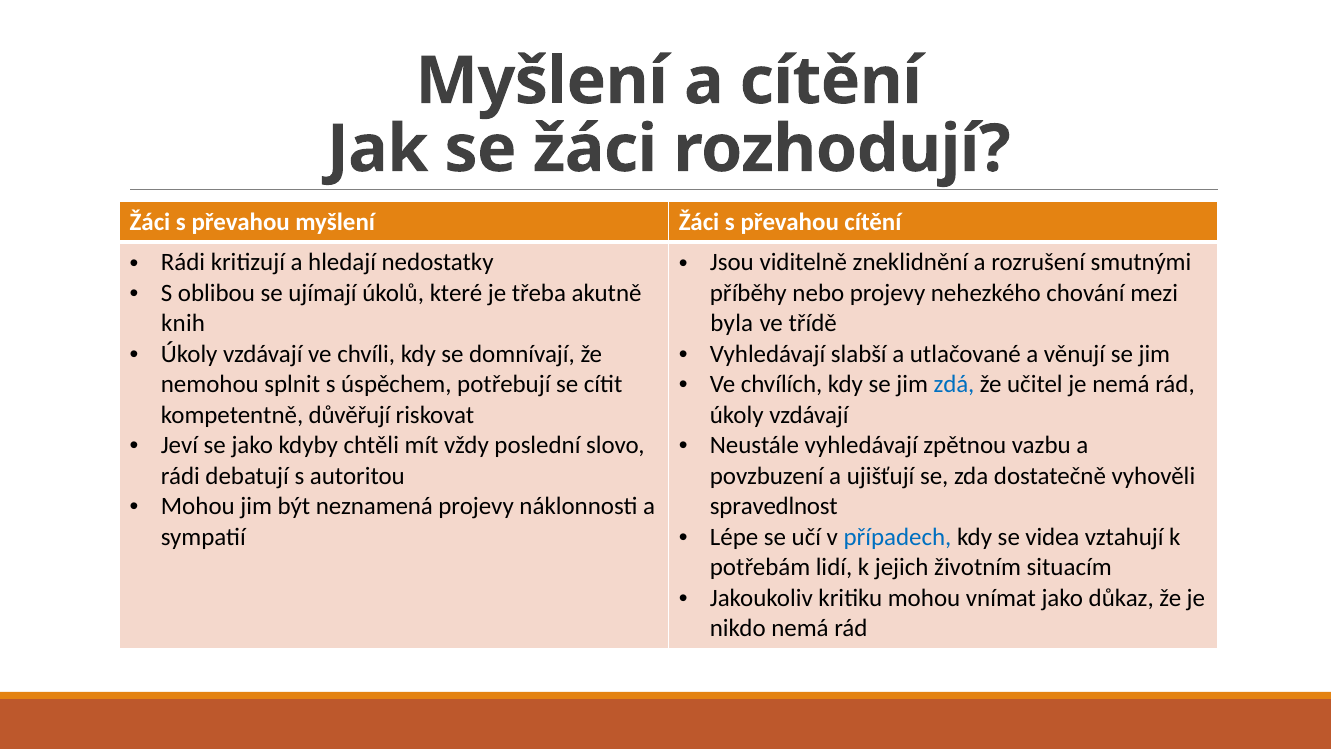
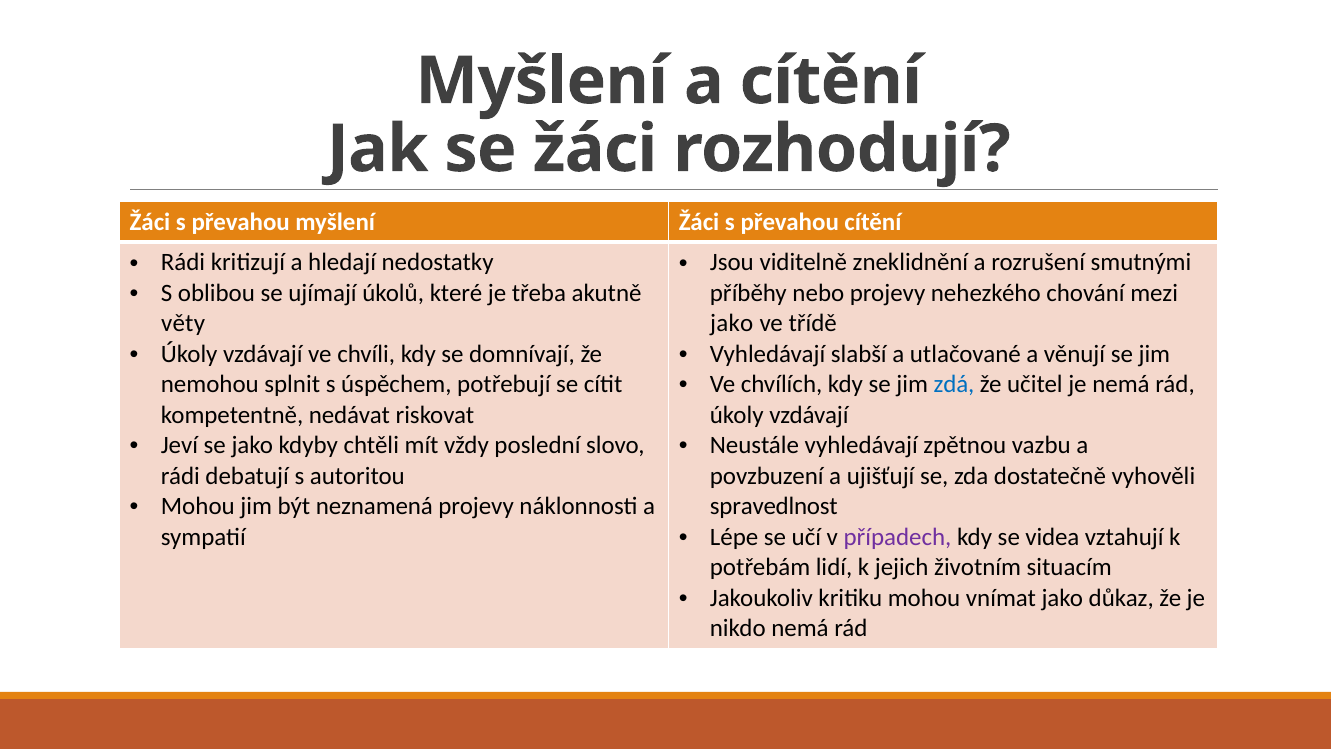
knih: knih -> věty
byla at (732, 324): byla -> jako
důvěřují: důvěřují -> nedávat
případech colour: blue -> purple
